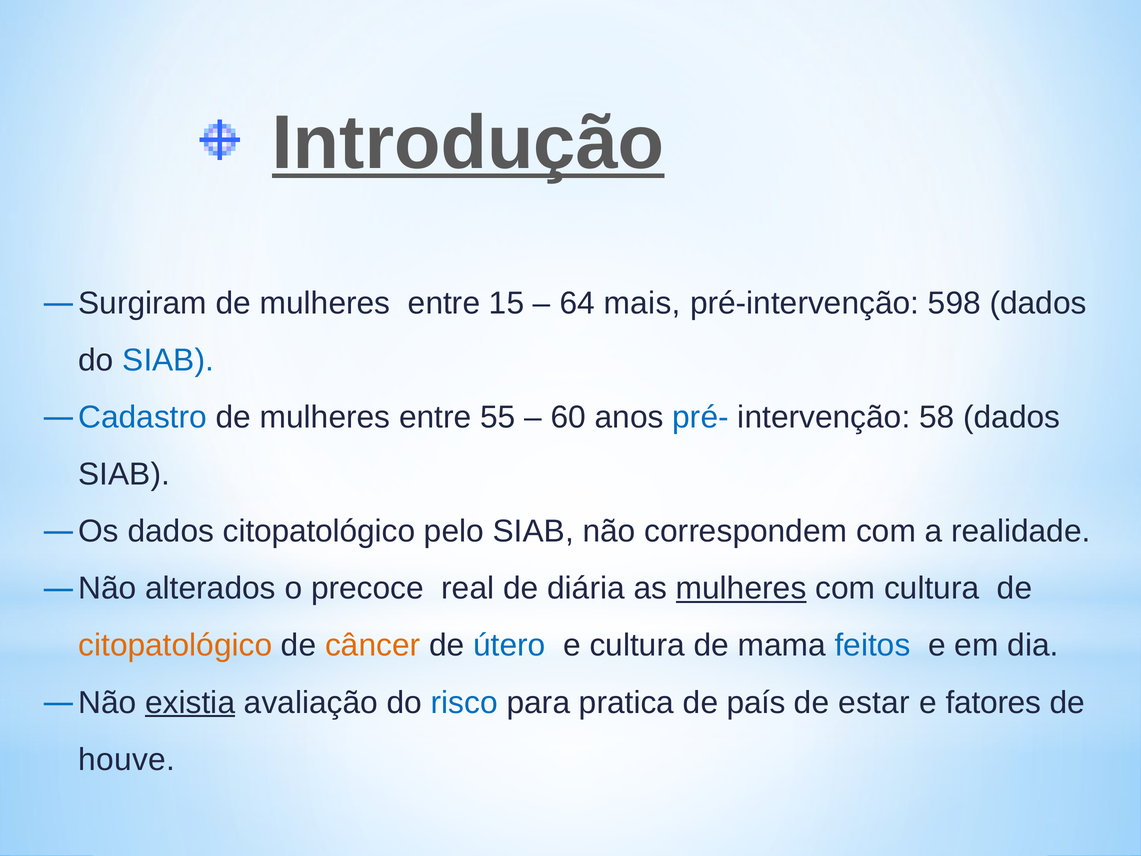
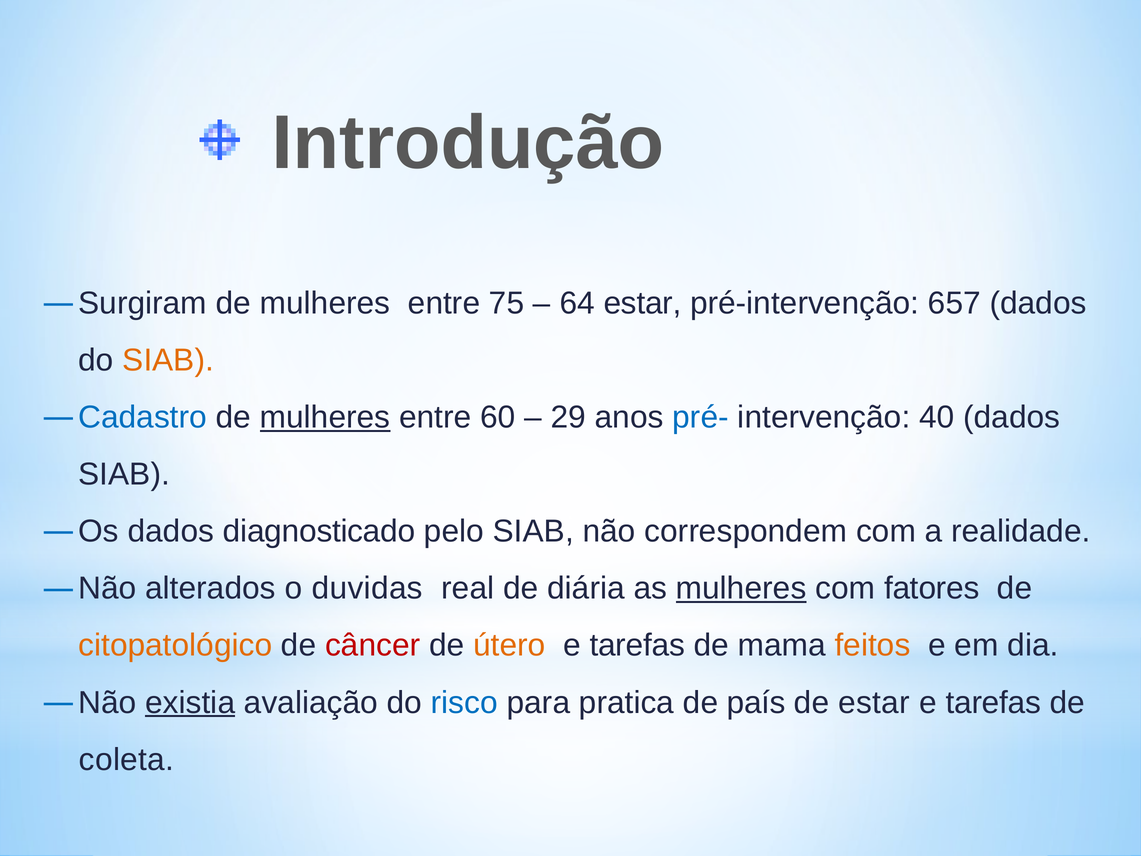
Introdução underline: present -> none
15: 15 -> 75
64 mais: mais -> estar
598: 598 -> 657
SIAB at (168, 360) colour: blue -> orange
mulheres at (325, 417) underline: none -> present
55: 55 -> 60
60: 60 -> 29
58: 58 -> 40
dados citopatológico: citopatológico -> diagnosticado
precoce: precoce -> duvidas
com cultura: cultura -> fatores
câncer colour: orange -> red
útero colour: blue -> orange
cultura at (637, 645): cultura -> tarefas
feitos colour: blue -> orange
fatores at (993, 702): fatores -> tarefas
houve: houve -> coleta
